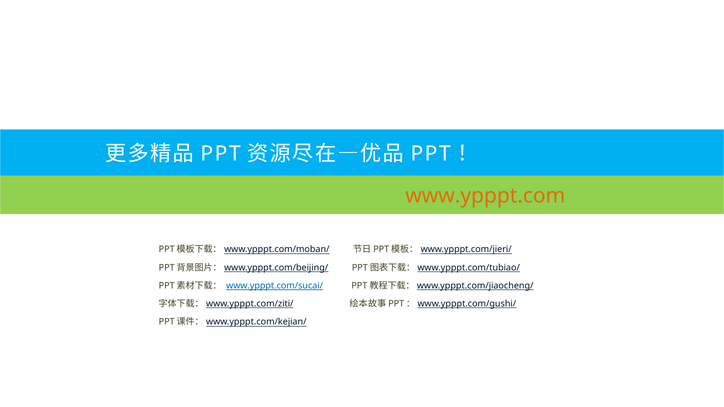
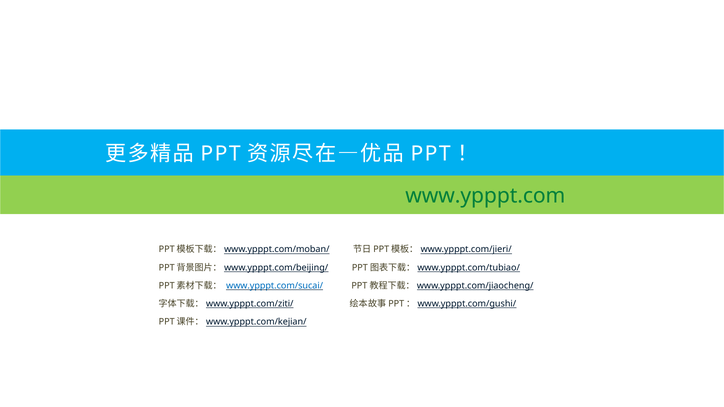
www.ypppt.com colour: orange -> green
